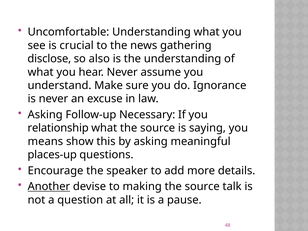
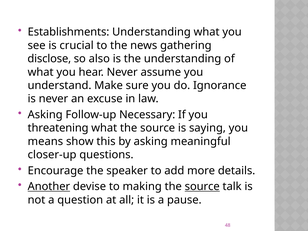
Uncomfortable: Uncomfortable -> Establishments
relationship: relationship -> threatening
places-up: places-up -> closer-up
source at (202, 187) underline: none -> present
